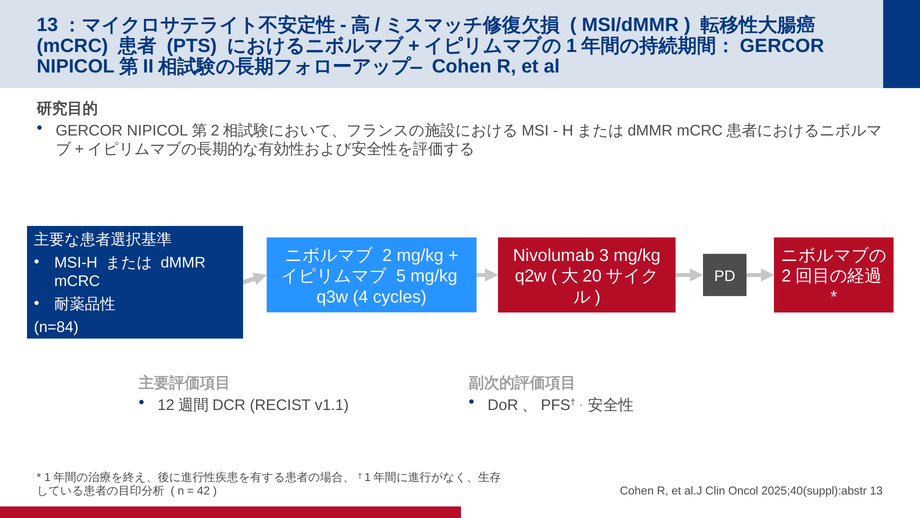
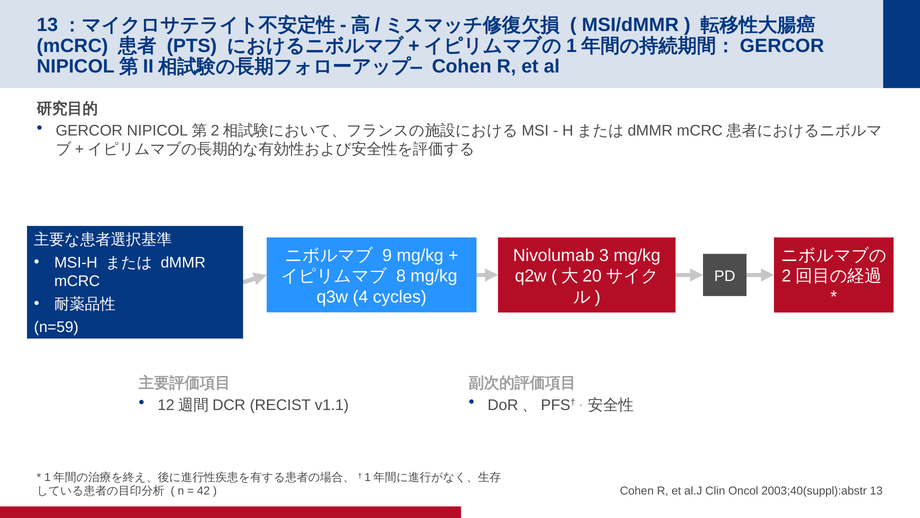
2: 2 -> 9
5: 5 -> 8
n=84: n=84 -> n=59
2025;40(suppl):abstr: 2025;40(suppl):abstr -> 2003;40(suppl):abstr
